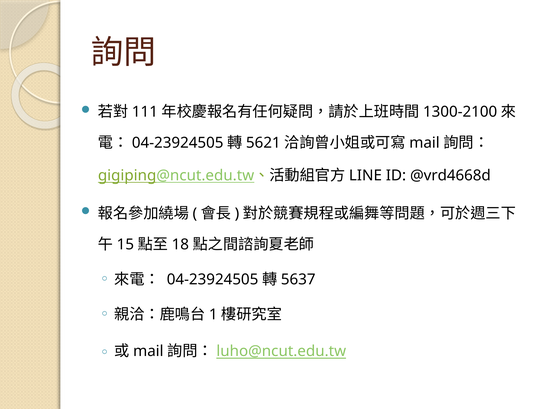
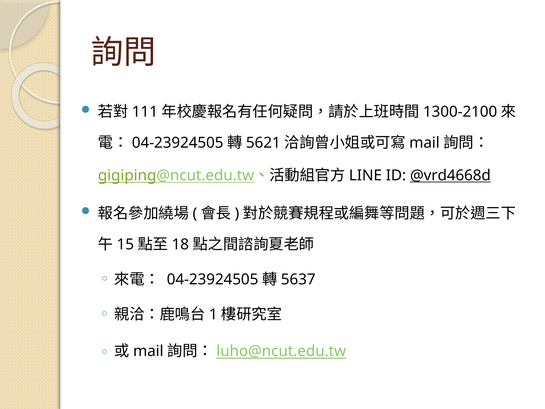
@vrd4668d underline: none -> present
